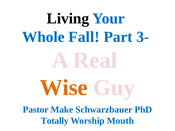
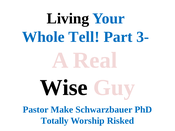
Fall: Fall -> Tell
Wise colour: orange -> black
Mouth: Mouth -> Risked
